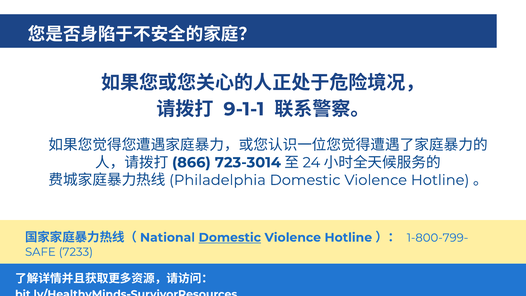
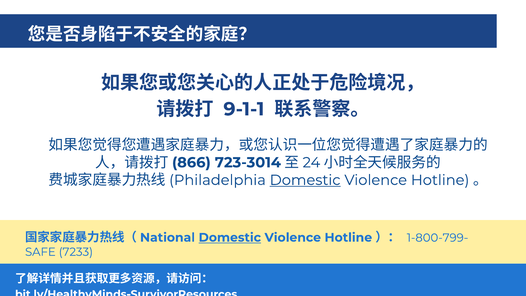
Domestic at (305, 180) underline: none -> present
